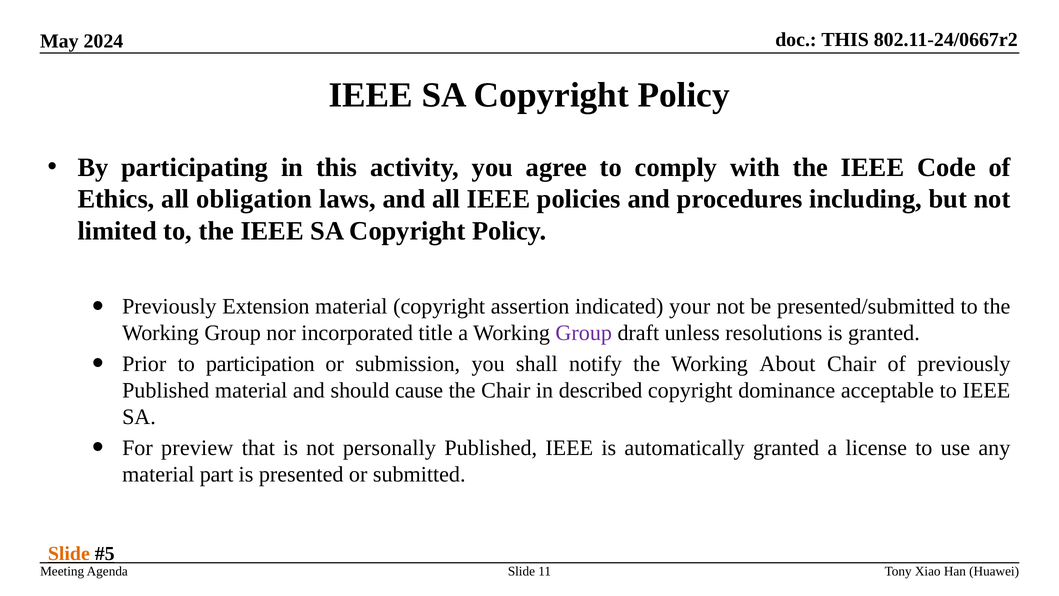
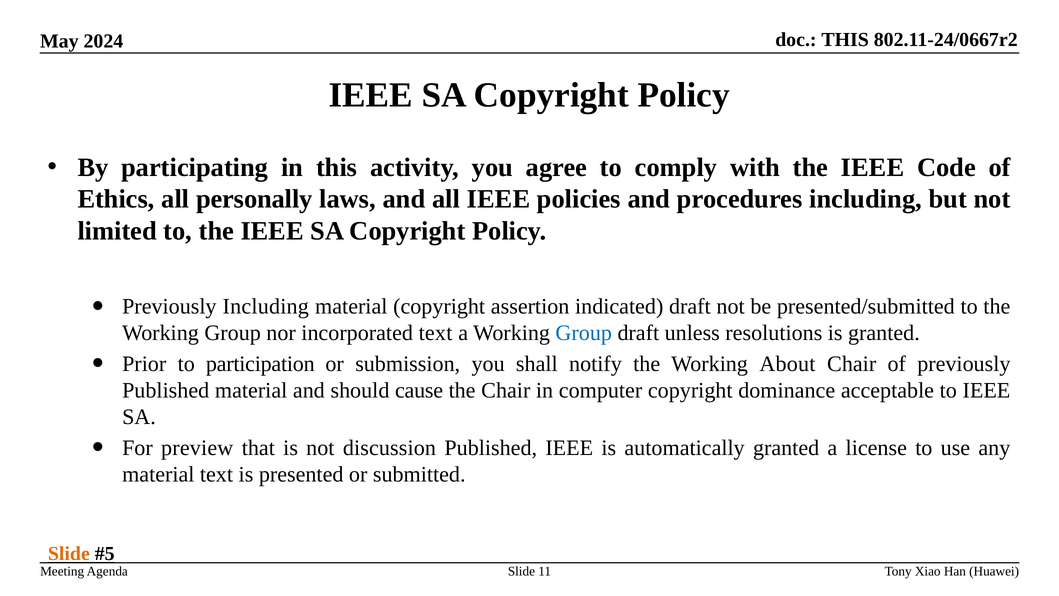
obligation: obligation -> personally
Previously Extension: Extension -> Including
indicated your: your -> draft
incorporated title: title -> text
Group at (584, 333) colour: purple -> blue
described: described -> computer
personally: personally -> discussion
material part: part -> text
